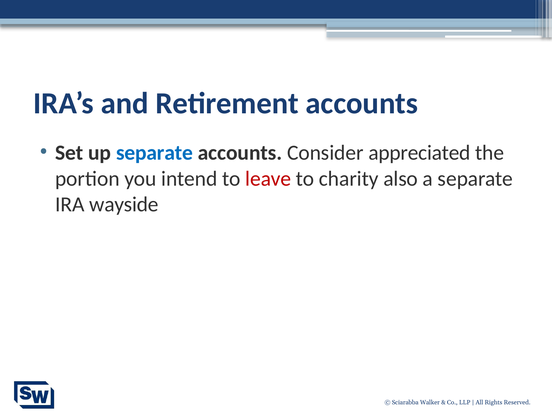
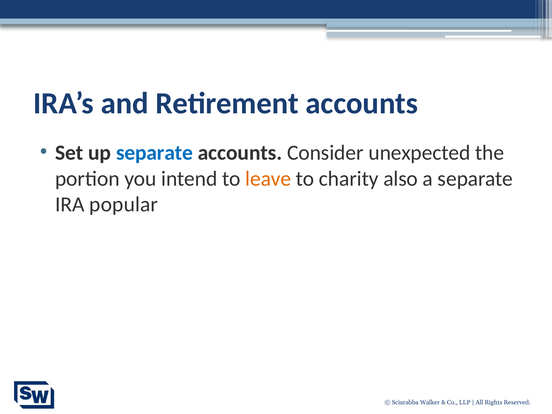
appreciated: appreciated -> unexpected
leave colour: red -> orange
wayside: wayside -> popular
